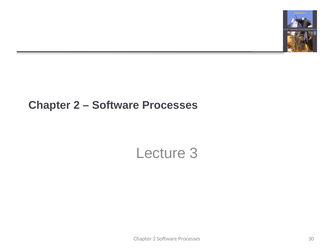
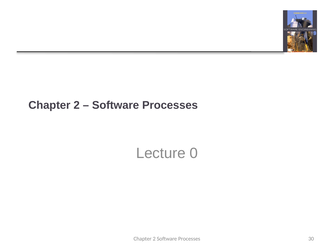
3: 3 -> 0
